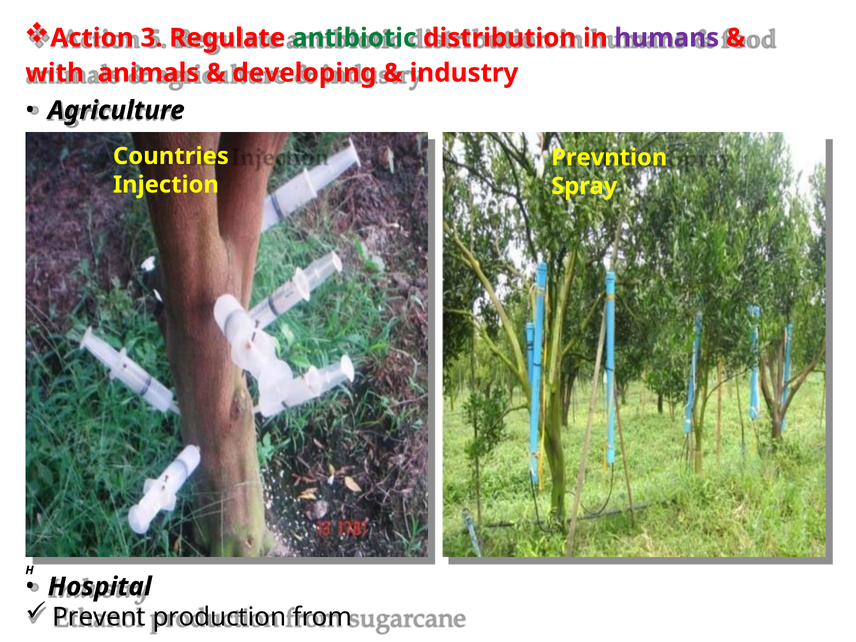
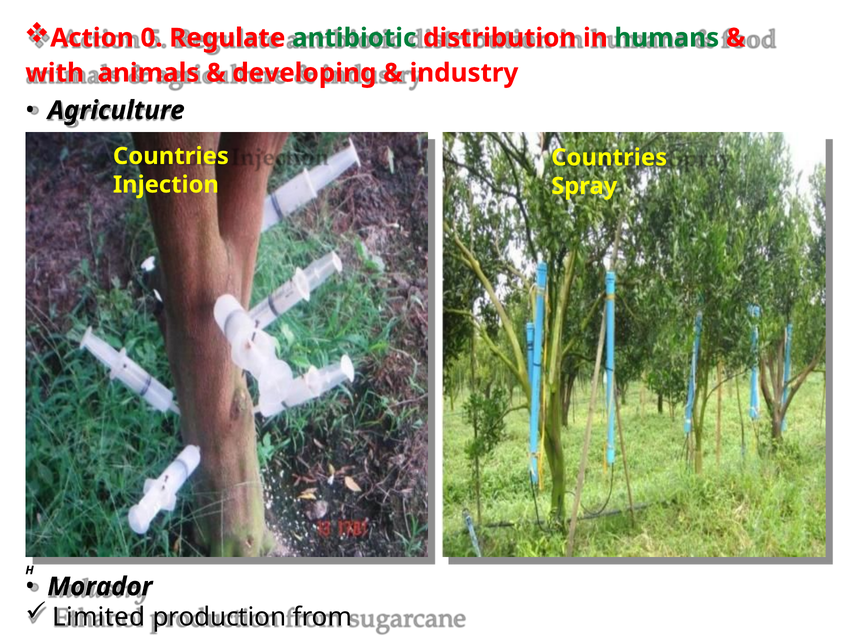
3: 3 -> 0
humans colour: purple -> green
Prevntion at (609, 158): Prevntion -> Countries
Hospital: Hospital -> Morador
Prevent: Prevent -> Limited
